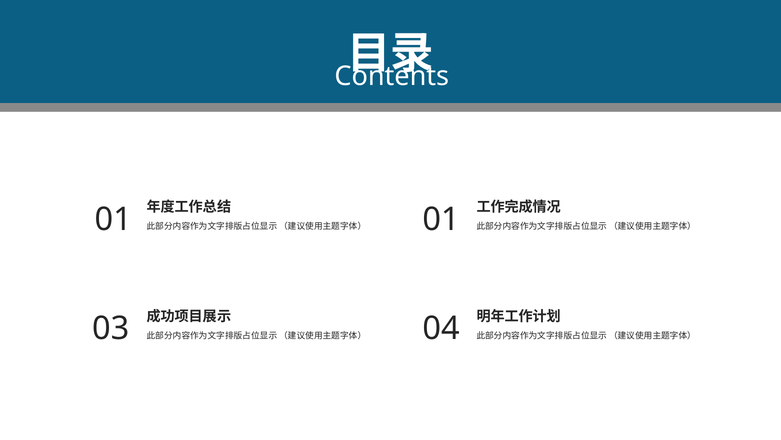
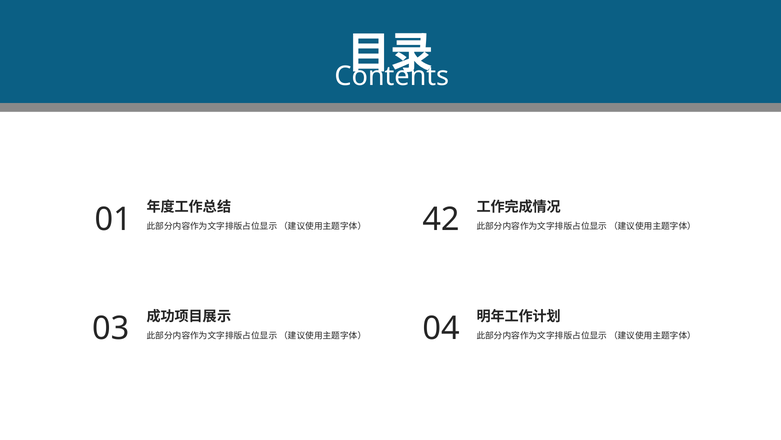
01 at (441, 219): 01 -> 42
